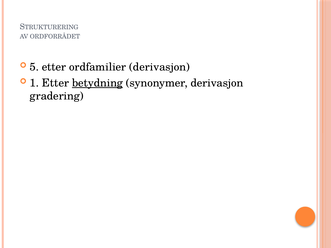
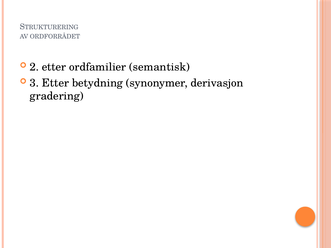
5: 5 -> 2
ordfamilier derivasjon: derivasjon -> semantisk
1: 1 -> 3
betydning underline: present -> none
